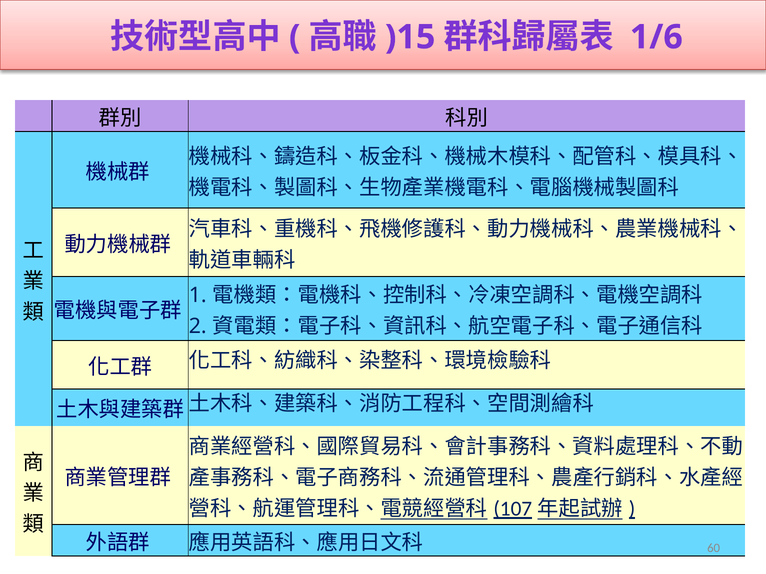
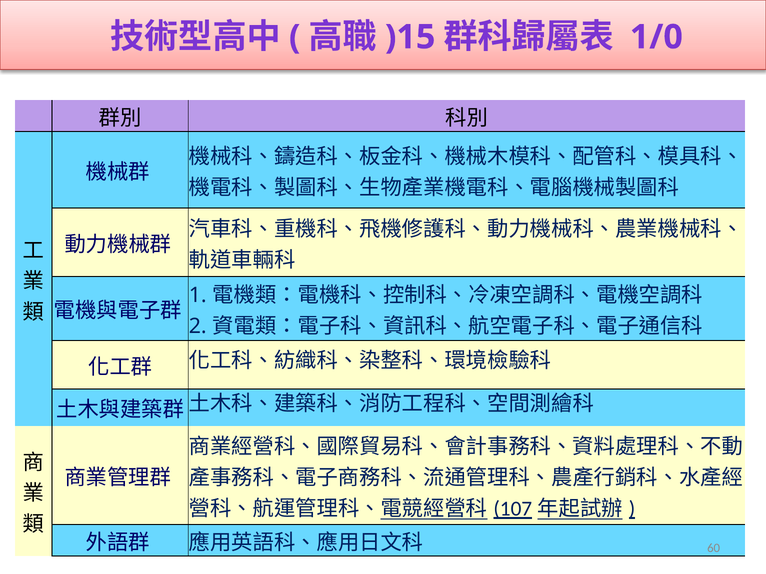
1/6: 1/6 -> 1/0
